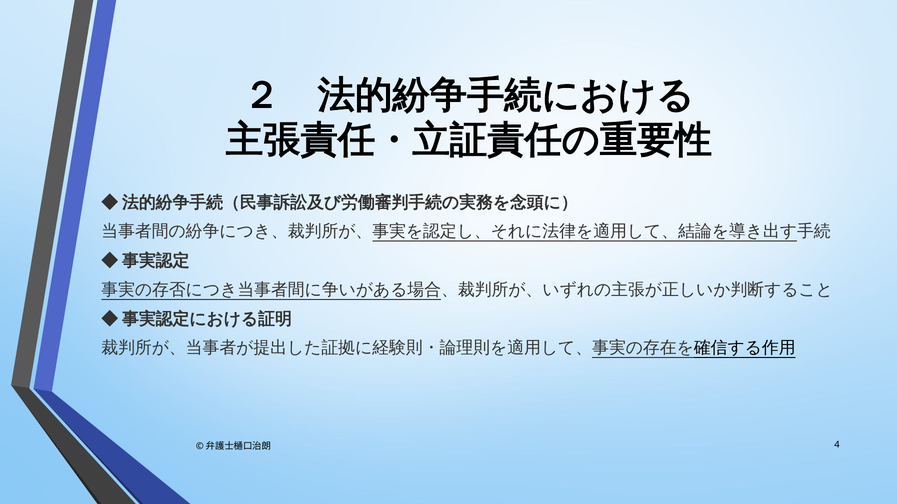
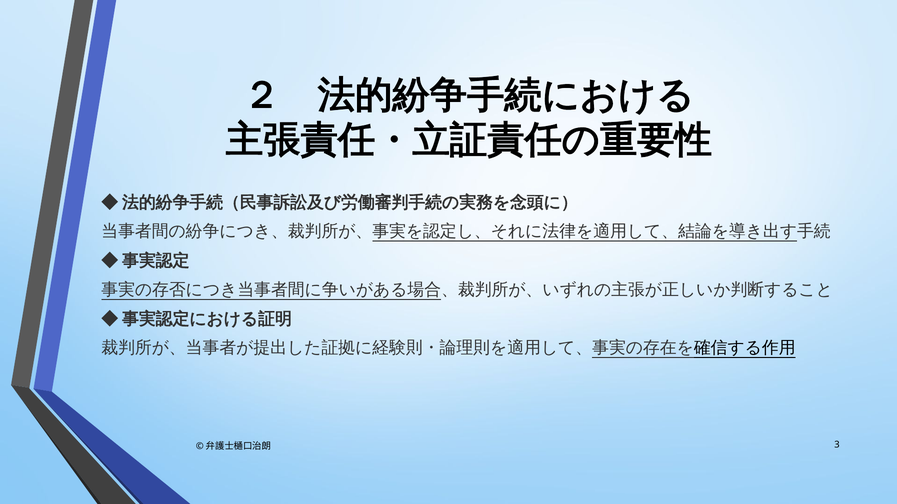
4: 4 -> 3
